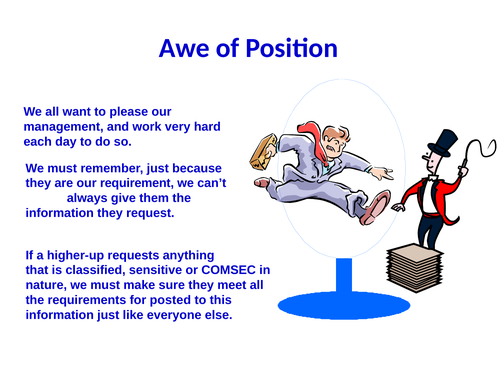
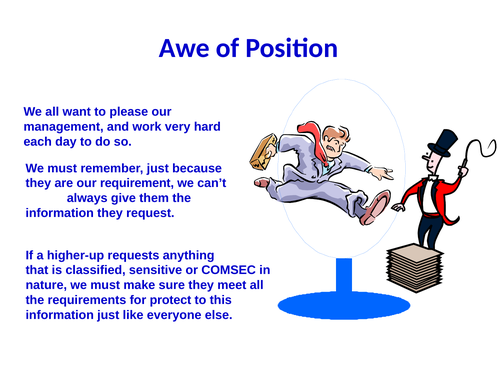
posted: posted -> protect
